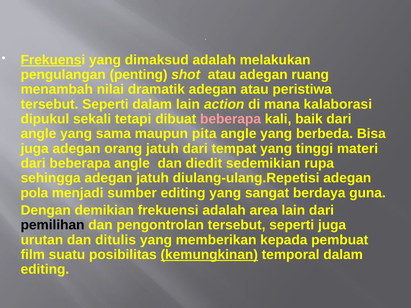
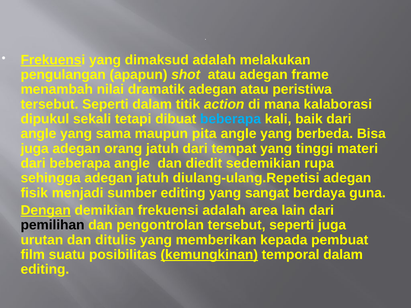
penting: penting -> apapun
ruang: ruang -> frame
dalam lain: lain -> titik
beberapa at (231, 119) colour: pink -> light blue
pola: pola -> fisik
Dengan underline: none -> present
